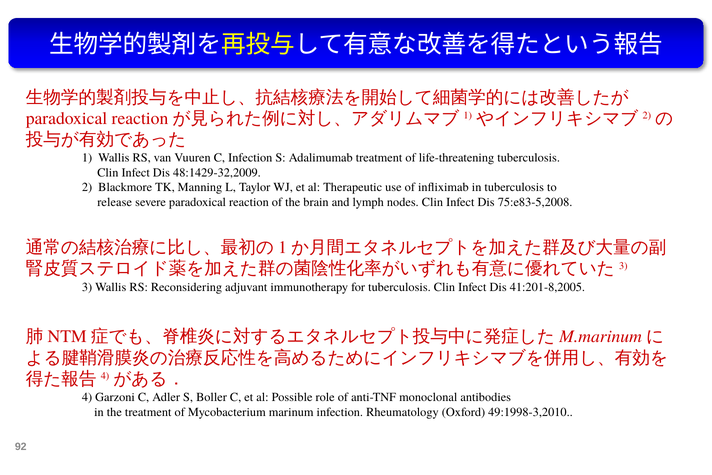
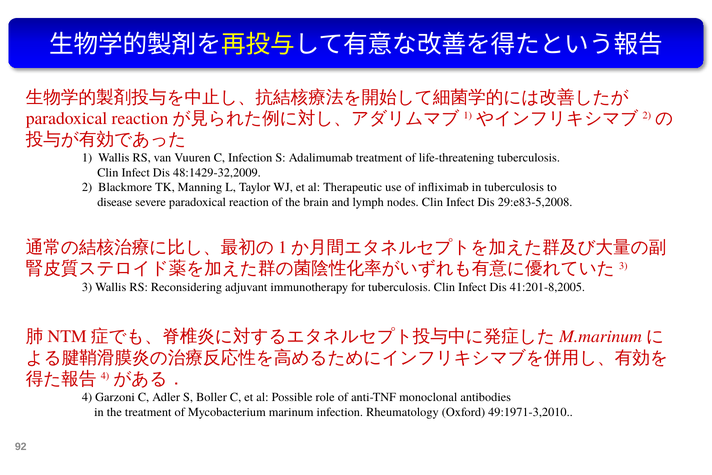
release: release -> disease
75:e83-5,2008: 75:e83-5,2008 -> 29:e83-5,2008
49:1998-3,2010: 49:1998-3,2010 -> 49:1971-3,2010
